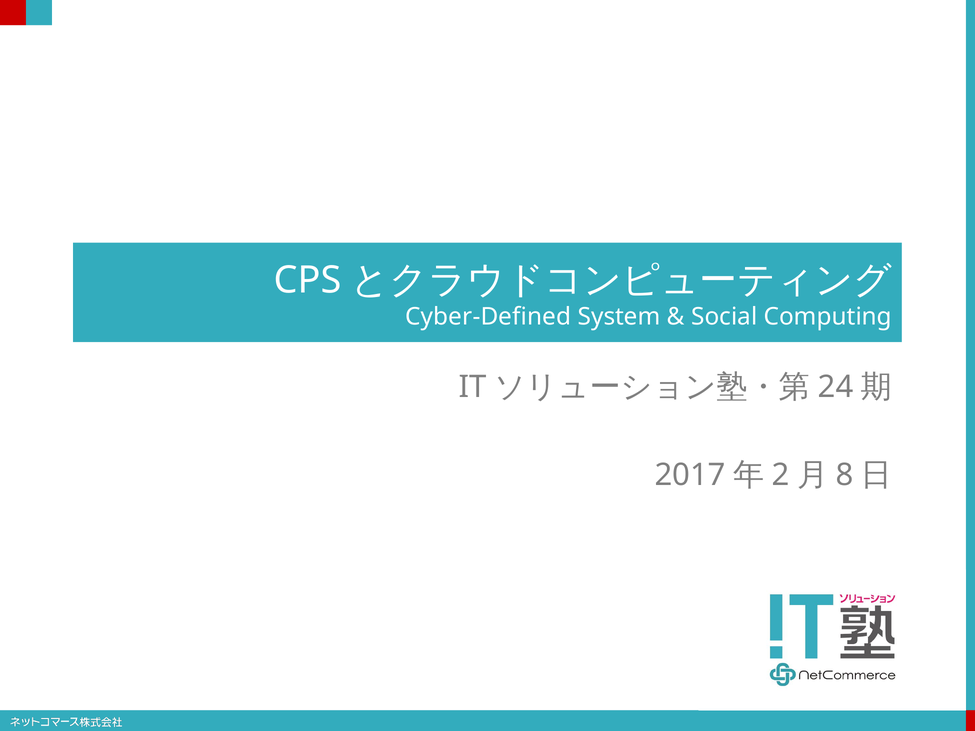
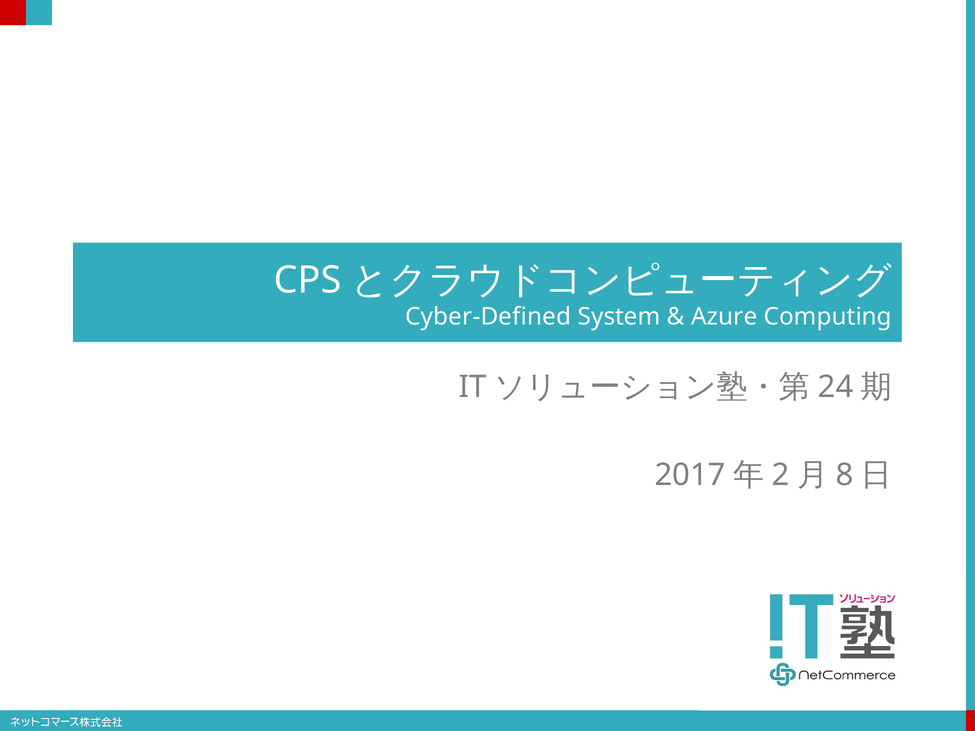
Social: Social -> Azure
